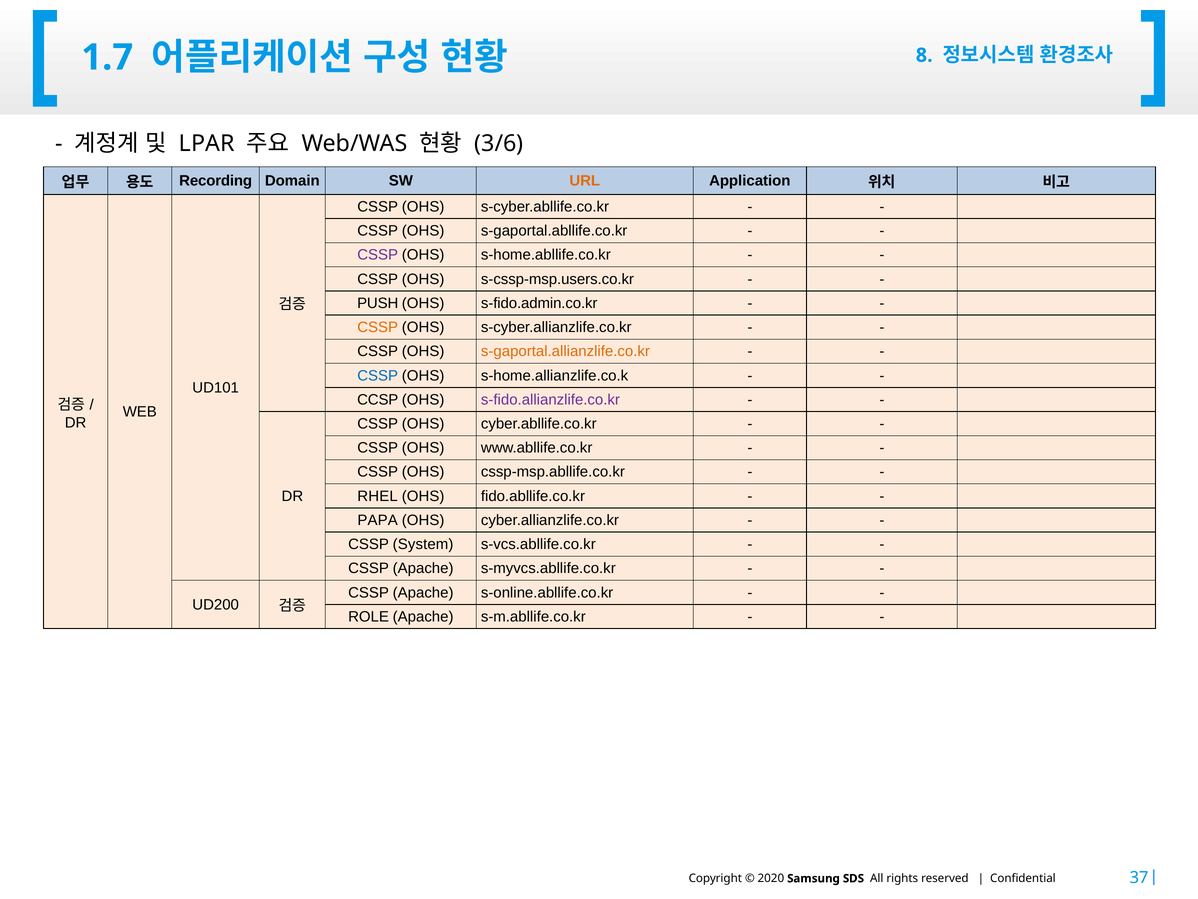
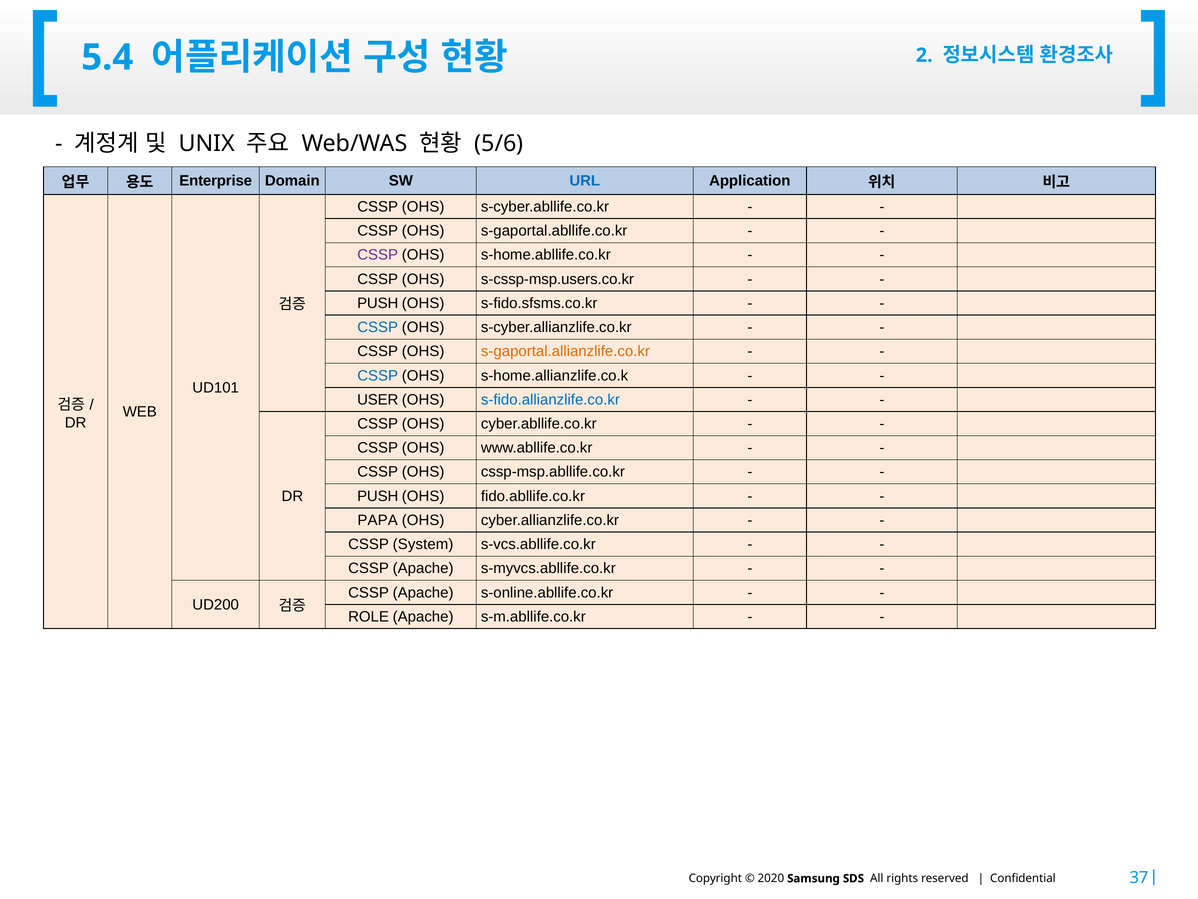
1.7: 1.7 -> 5.4
8: 8 -> 2
LPAR: LPAR -> UNIX
3/6: 3/6 -> 5/6
Recording: Recording -> Enterprise
URL colour: orange -> blue
s-fido.admin.co.kr: s-fido.admin.co.kr -> s-fido.sfsms.co.kr
CSSP at (378, 327) colour: orange -> blue
CCSP: CCSP -> USER
s-fido.allianzlife.co.kr colour: purple -> blue
RHEL at (378, 496): RHEL -> PUSH
